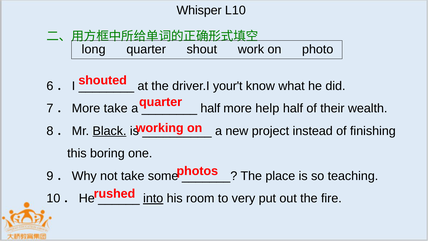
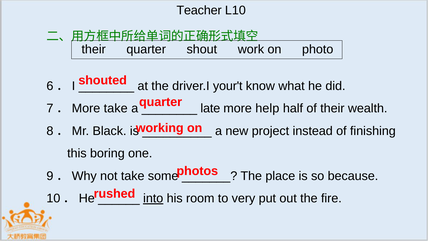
Whisper: Whisper -> Teacher
long at (94, 49): long -> their
half at (210, 108): half -> late
Black underline: present -> none
teaching: teaching -> because
